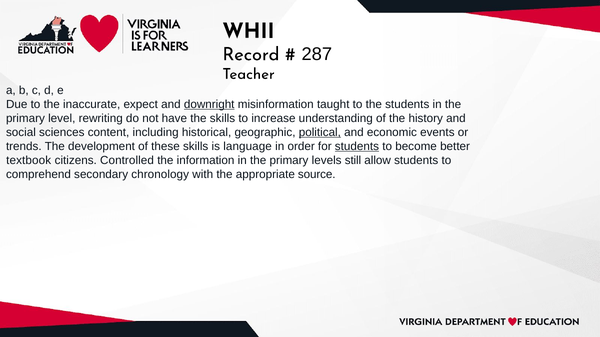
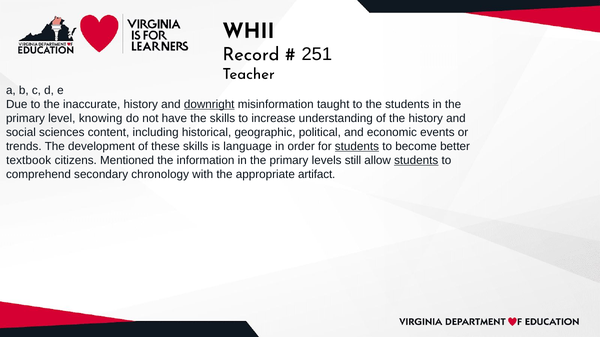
287: 287 -> 251
inaccurate expect: expect -> history
rewriting: rewriting -> knowing
political underline: present -> none
Controlled: Controlled -> Mentioned
students at (416, 160) underline: none -> present
source: source -> artifact
